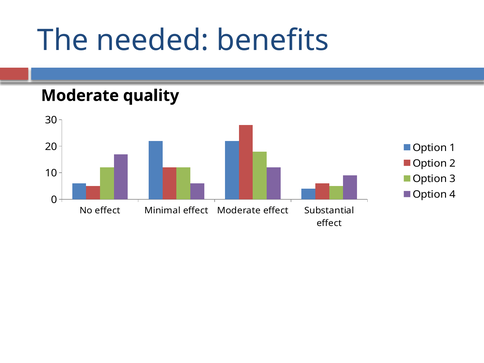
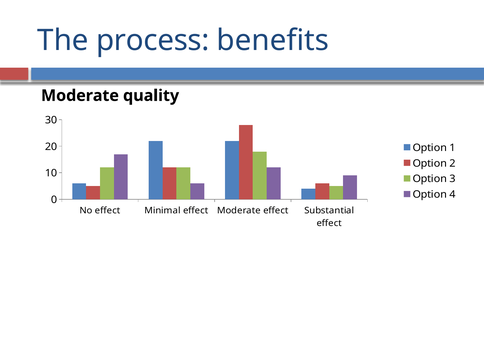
needed: needed -> process
